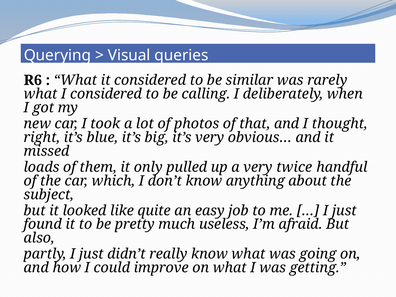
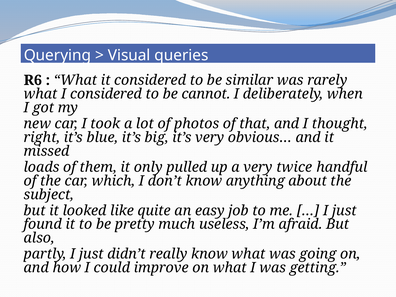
calling: calling -> cannot
